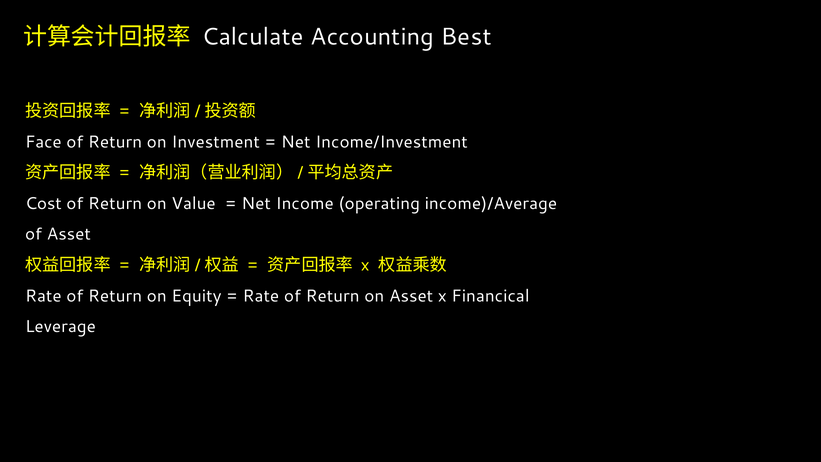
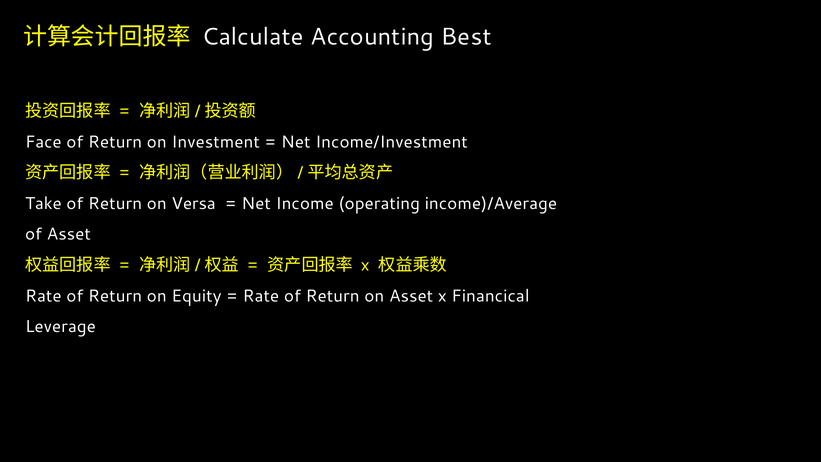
Cost: Cost -> Take
Value: Value -> Versa
